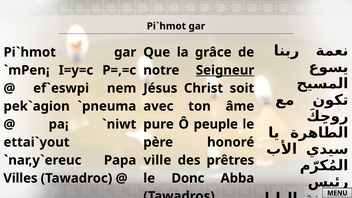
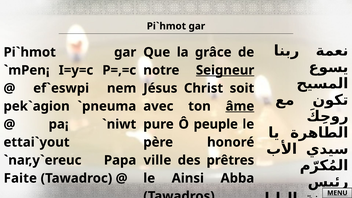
âme underline: none -> present
Villes: Villes -> Faite
Donc: Donc -> Ainsi
